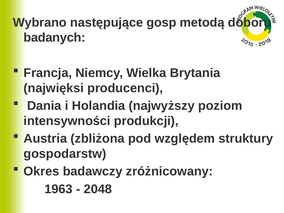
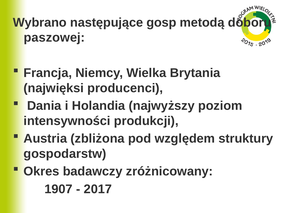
badanych: badanych -> paszowej
1963: 1963 -> 1907
2048: 2048 -> 2017
